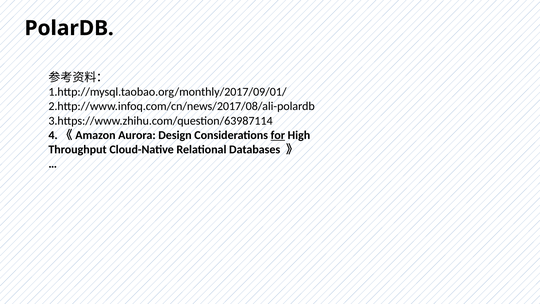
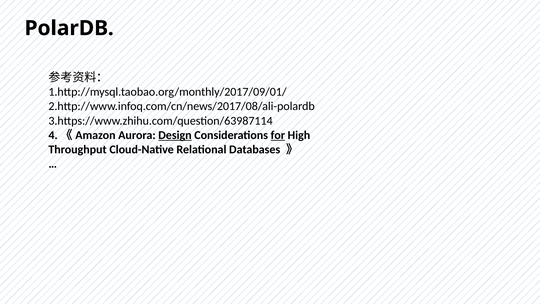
Design underline: none -> present
